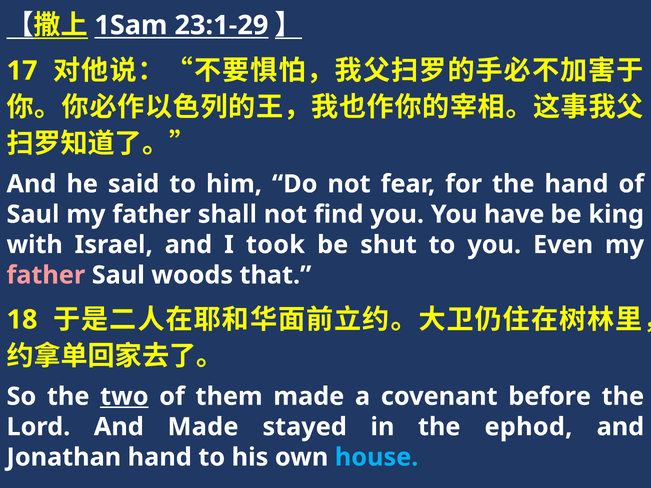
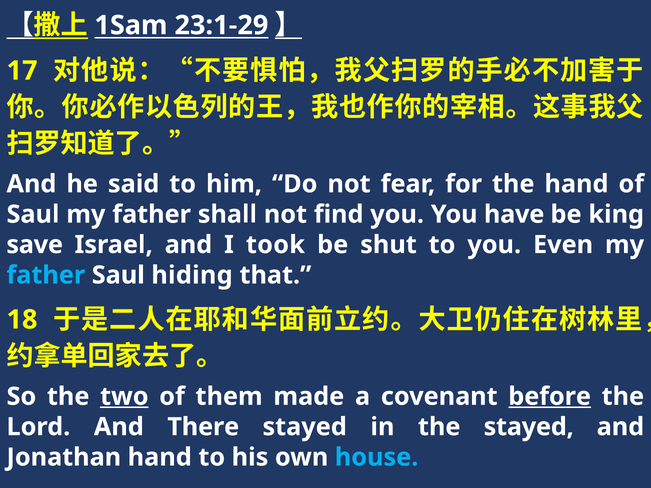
with: with -> save
father at (46, 275) colour: pink -> light blue
woods: woods -> hiding
before underline: none -> present
And Made: Made -> There
the ephod: ephod -> stayed
